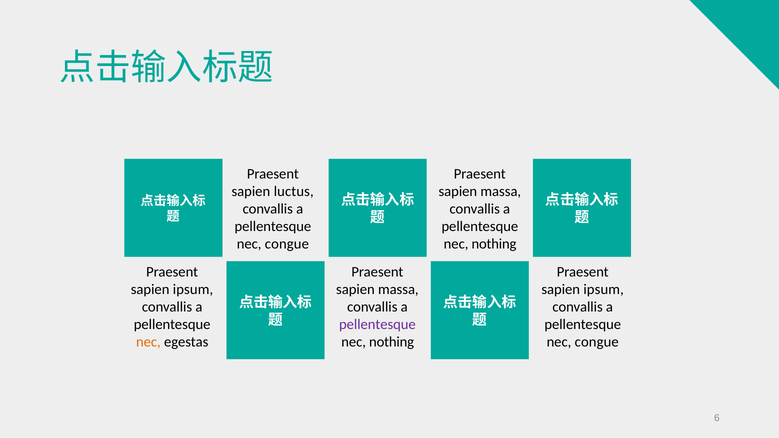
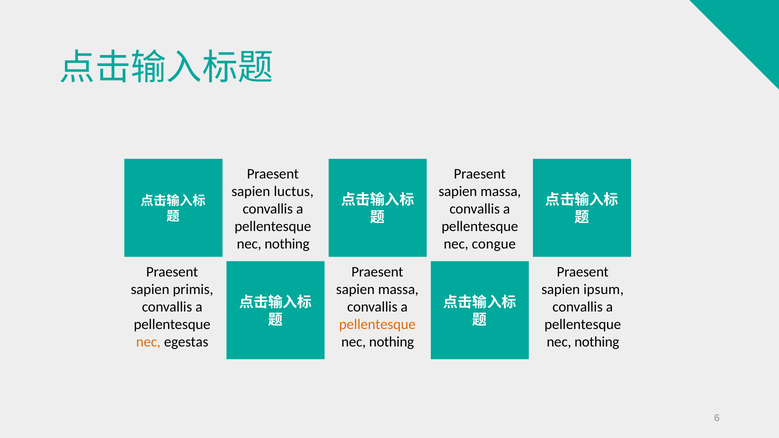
congue at (287, 244): congue -> nothing
nothing at (494, 244): nothing -> congue
ipsum at (193, 289): ipsum -> primis
pellentesque at (377, 324) colour: purple -> orange
congue at (597, 342): congue -> nothing
